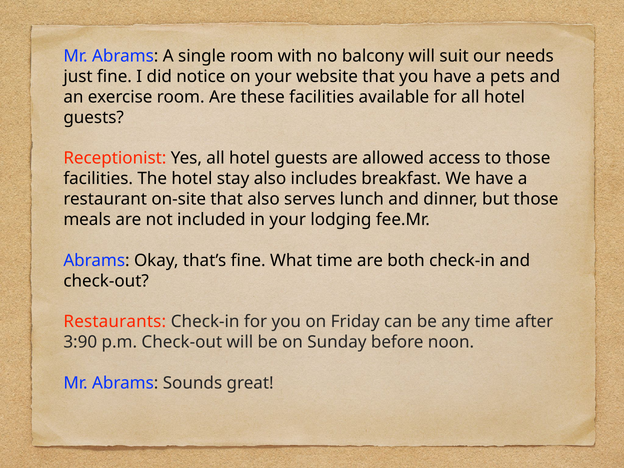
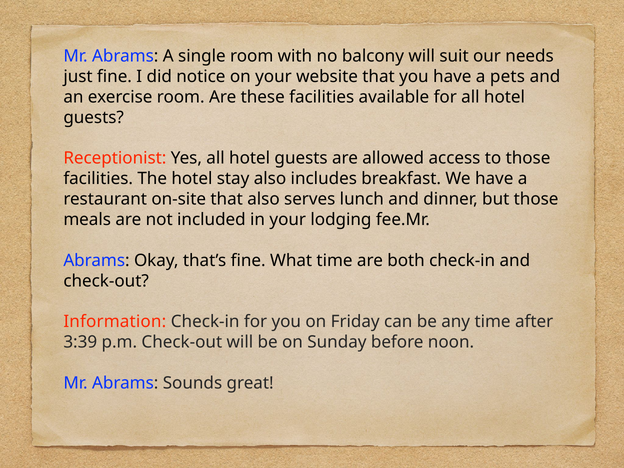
Restaurants: Restaurants -> Information
3:90: 3:90 -> 3:39
